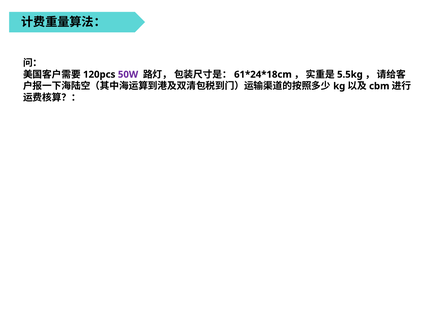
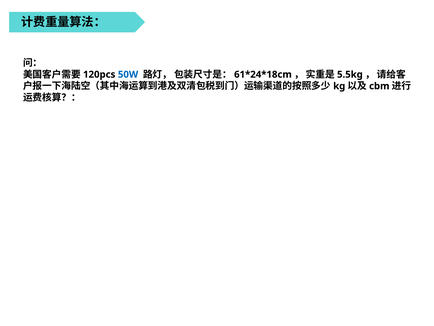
50W colour: purple -> blue
